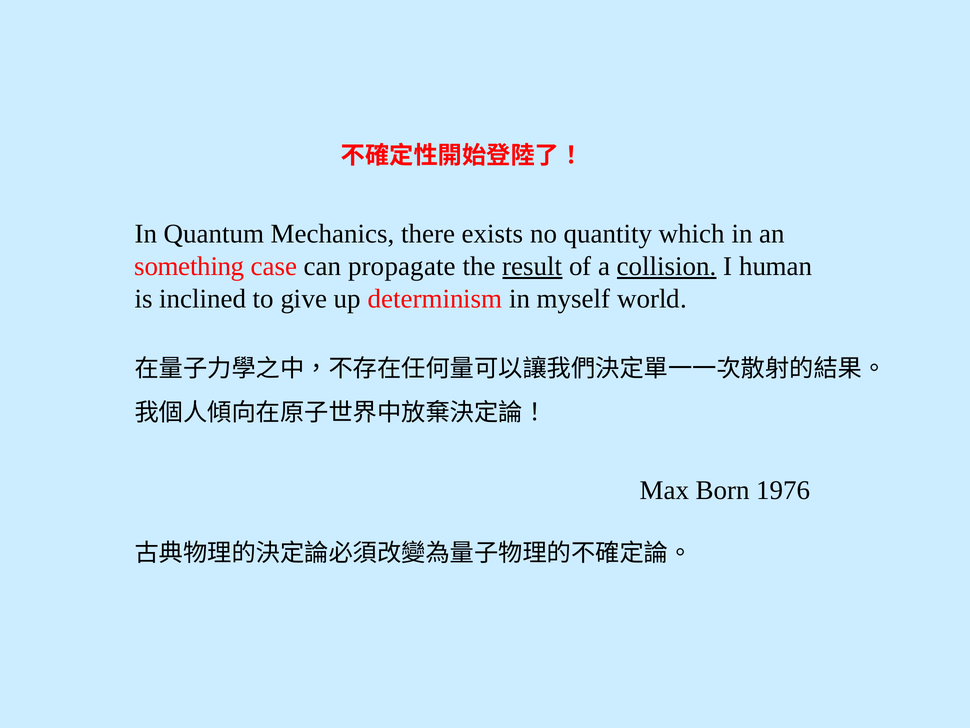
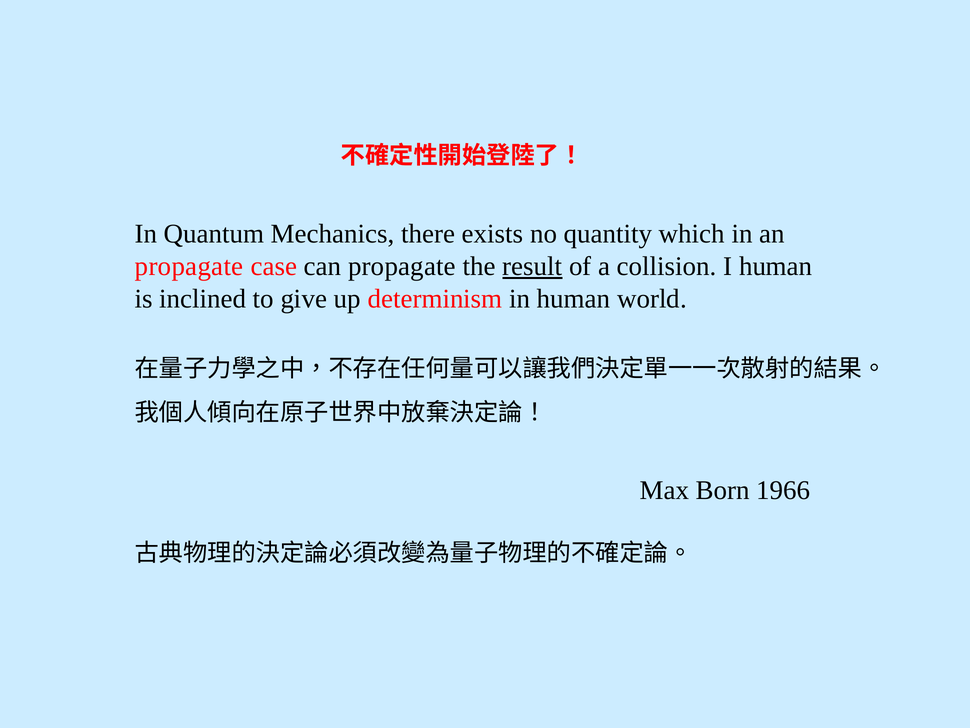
something at (189, 266): something -> propagate
collision underline: present -> none
in myself: myself -> human
1976: 1976 -> 1966
